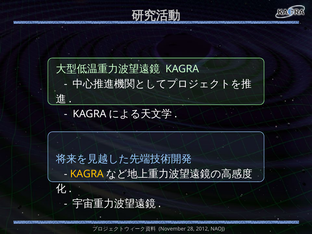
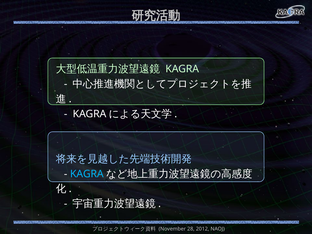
KAGRA at (87, 174) colour: yellow -> light blue
